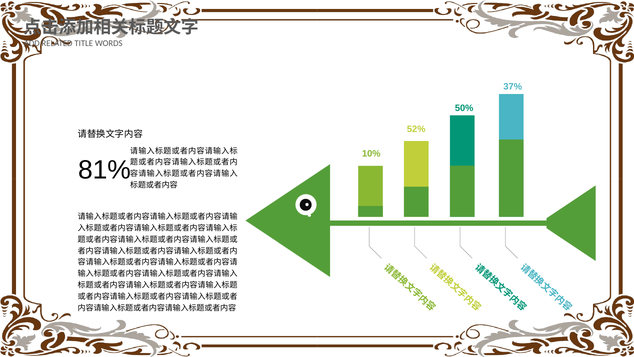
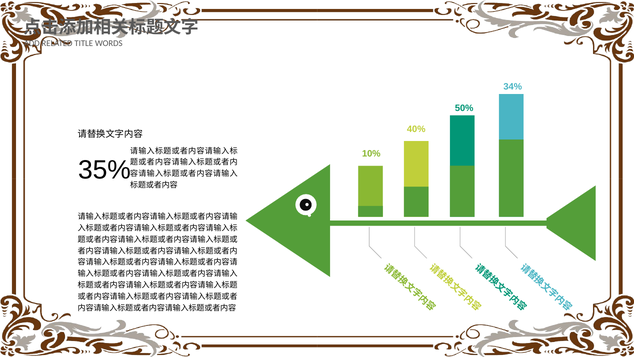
37%: 37% -> 34%
52%: 52% -> 40%
81%: 81% -> 35%
